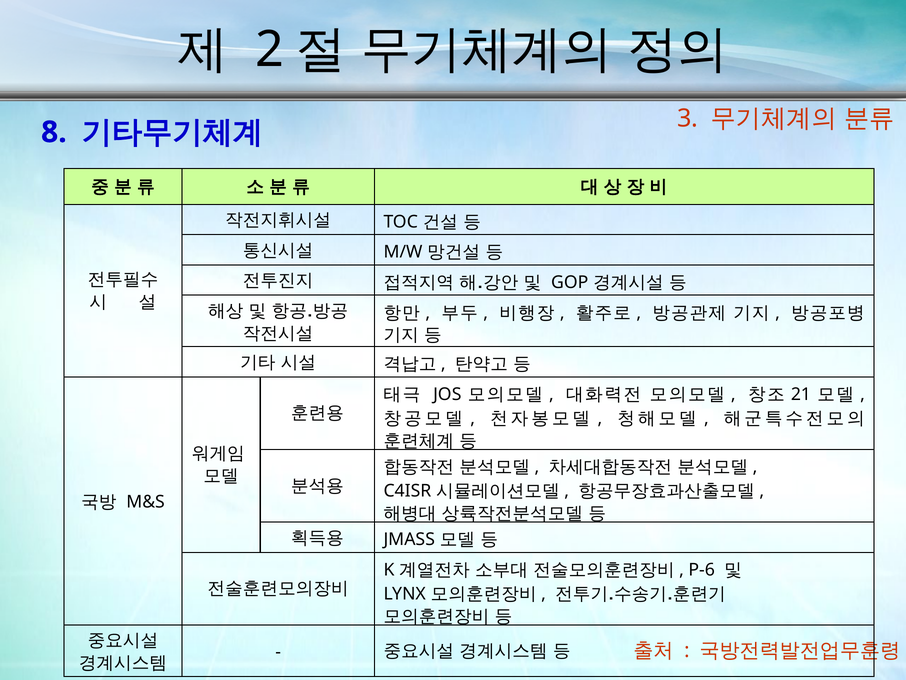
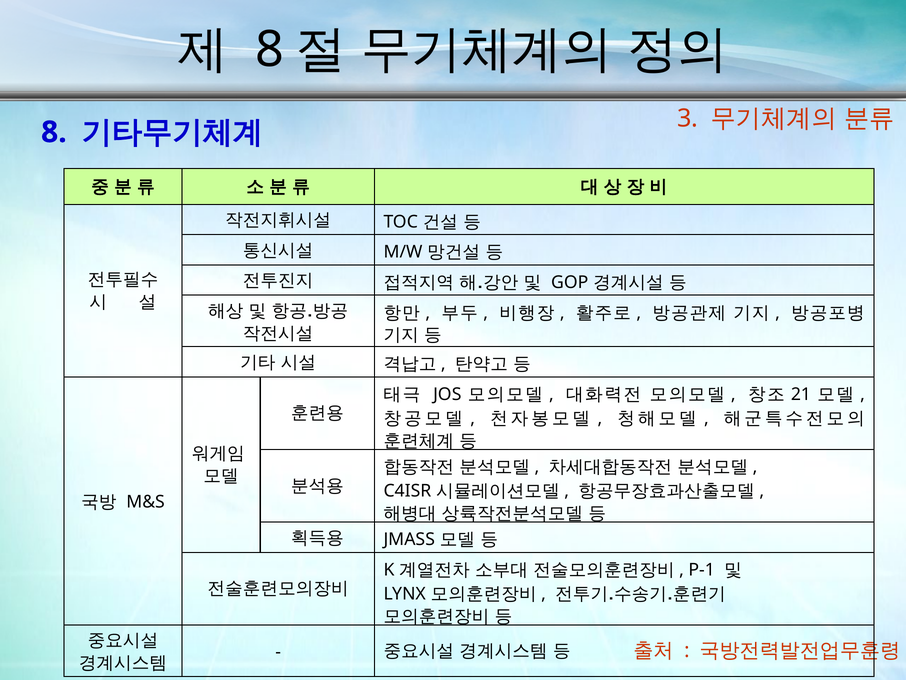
2 at (269, 50): 2 -> 8
P-6: P-6 -> P-1
